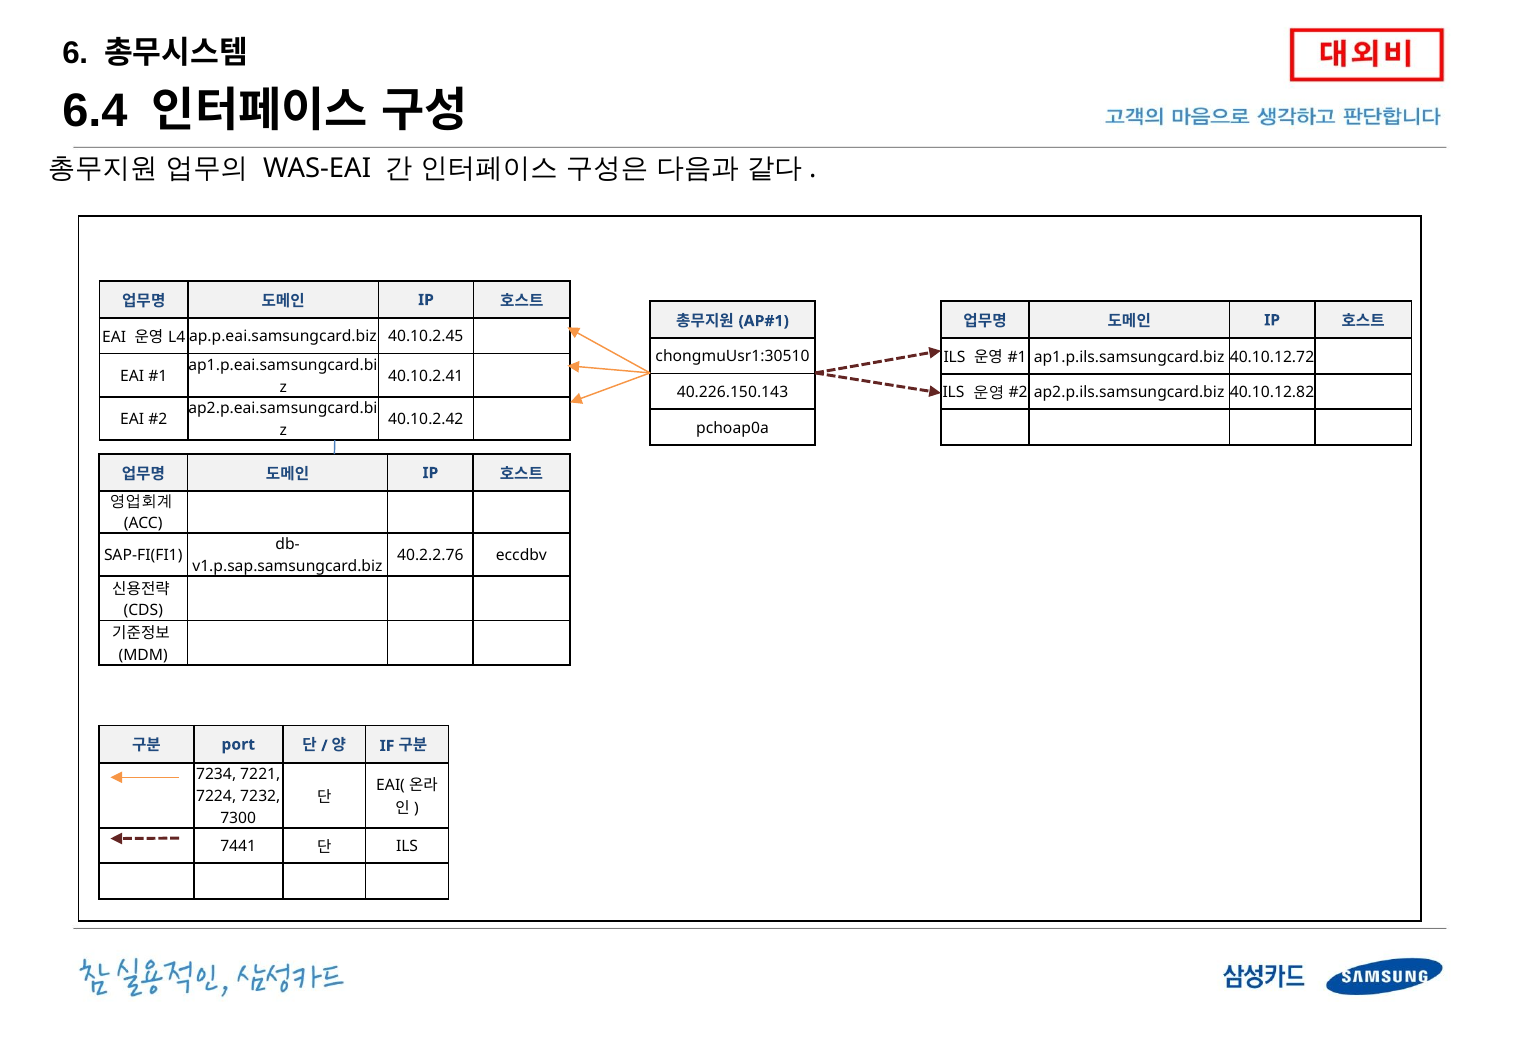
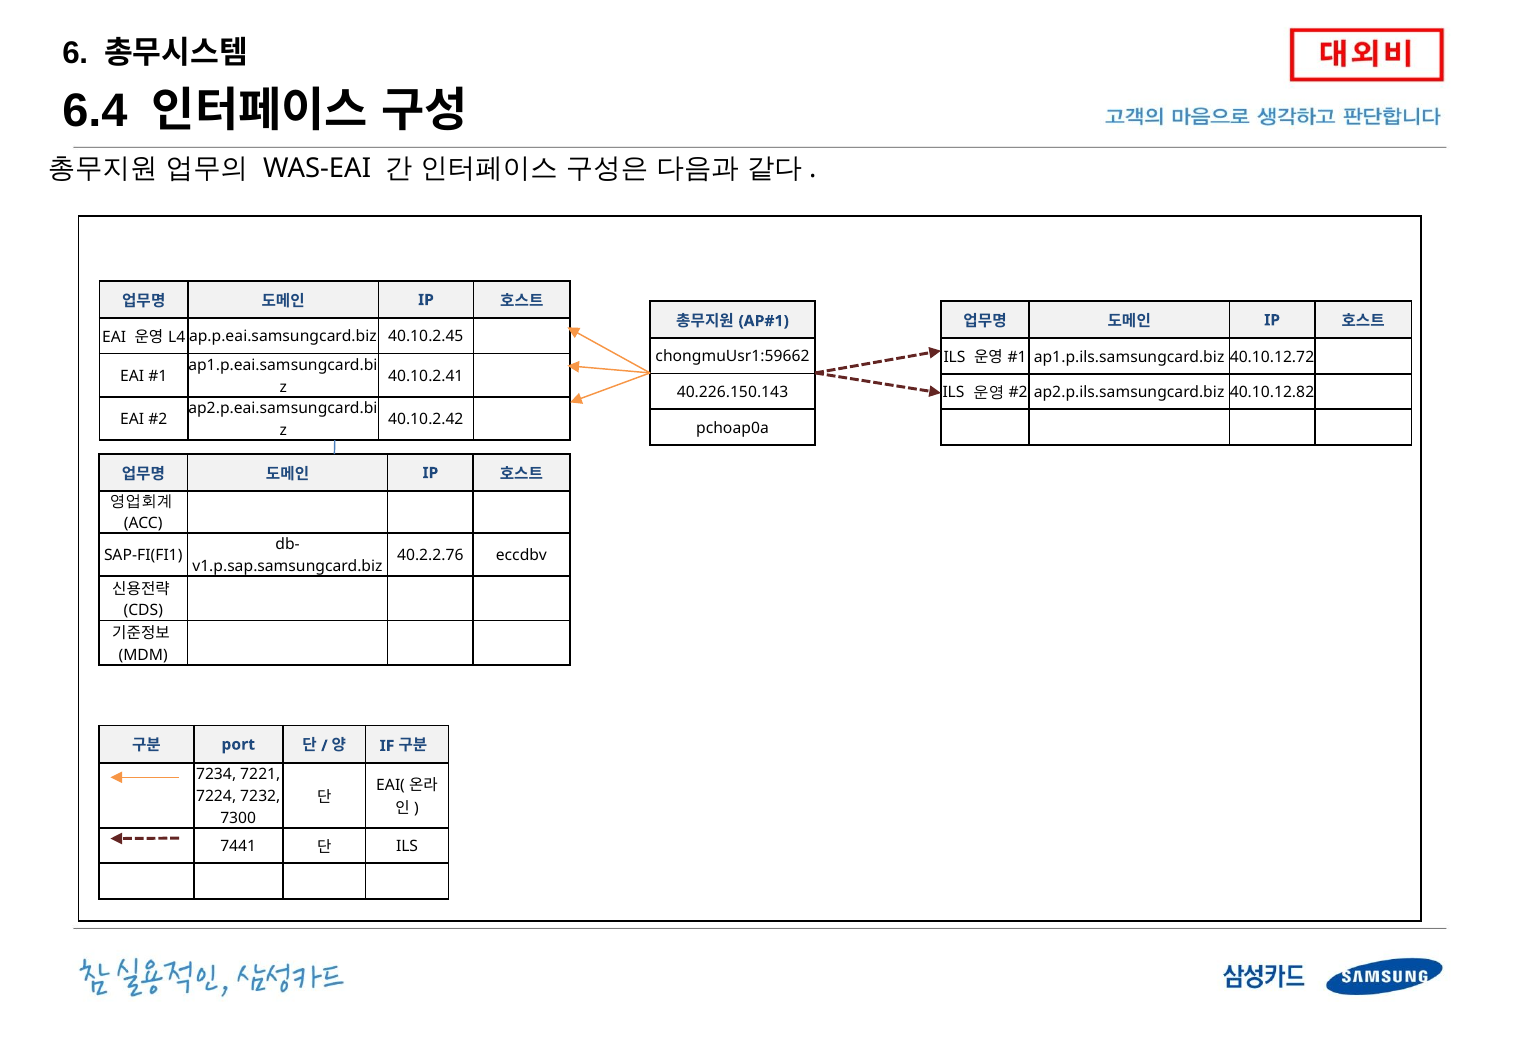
chongmuUsr1:30510: chongmuUsr1:30510 -> chongmuUsr1:59662
